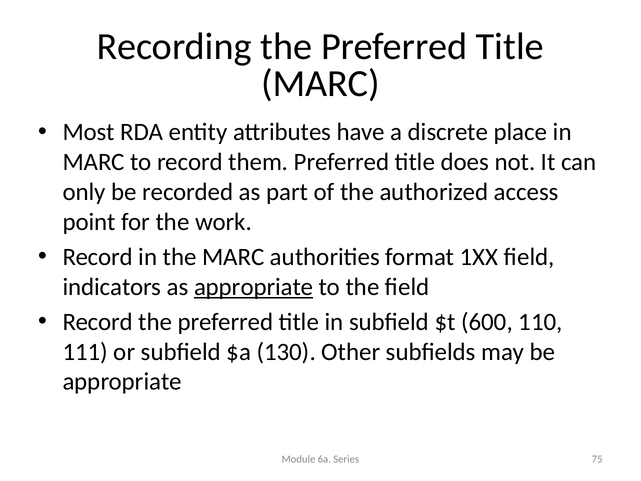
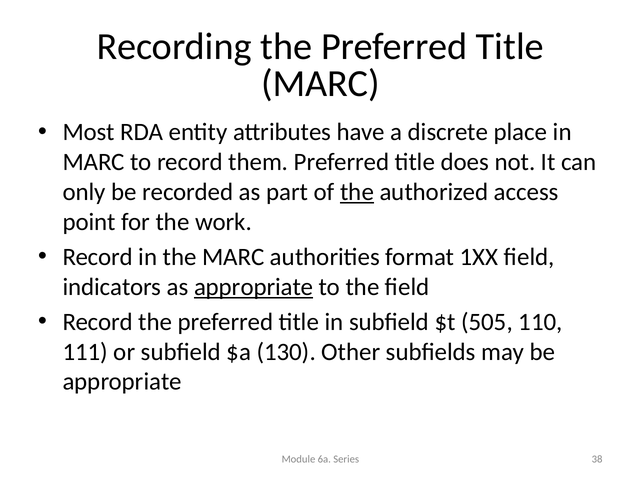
the at (357, 192) underline: none -> present
600: 600 -> 505
75: 75 -> 38
